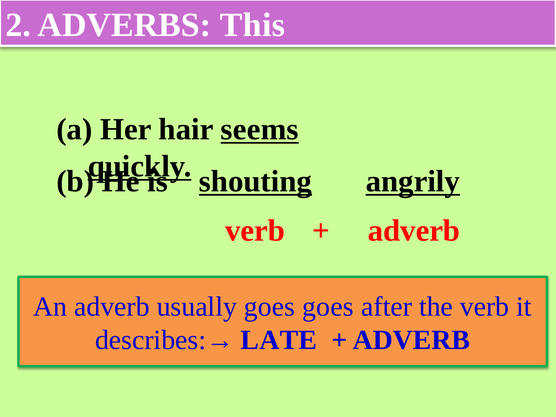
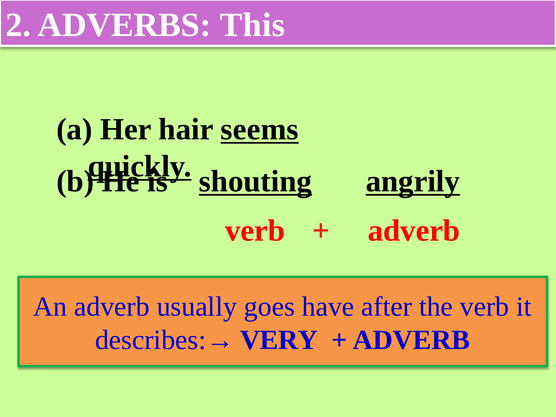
goes goes: goes -> have
LATE: LATE -> VERY
